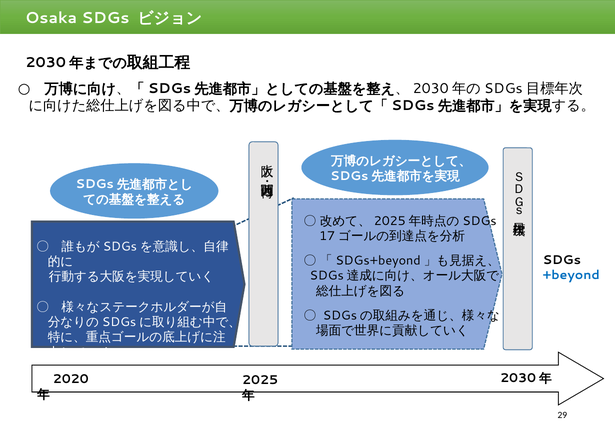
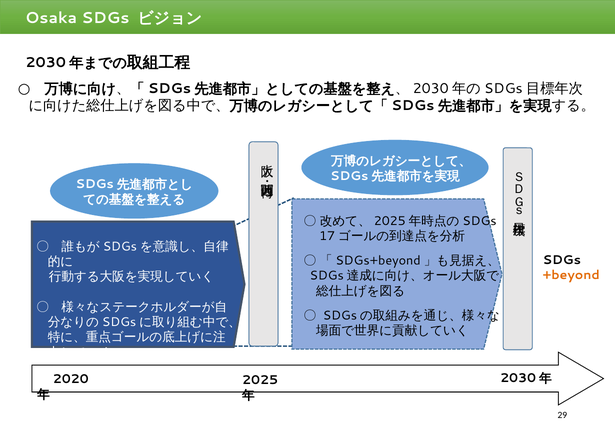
+beyond colour: blue -> orange
